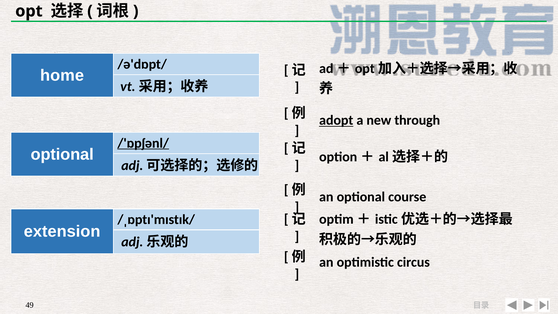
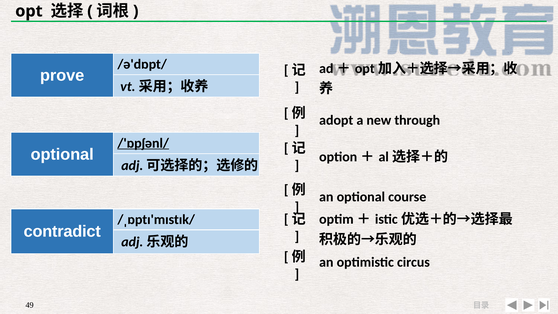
home: home -> prove
adopt underline: present -> none
extension: extension -> contradict
